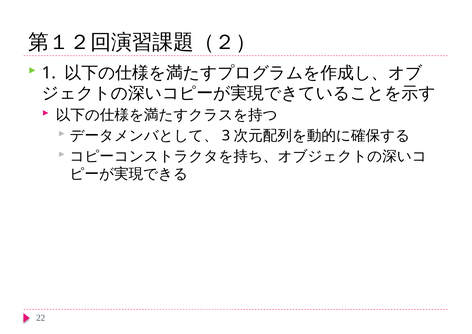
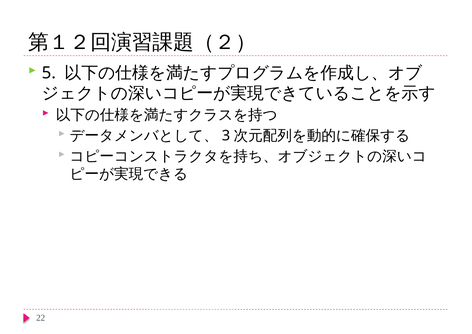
1: 1 -> 5
